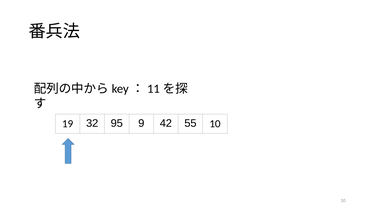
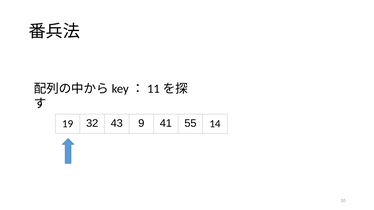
95: 95 -> 43
42: 42 -> 41
55 10: 10 -> 14
